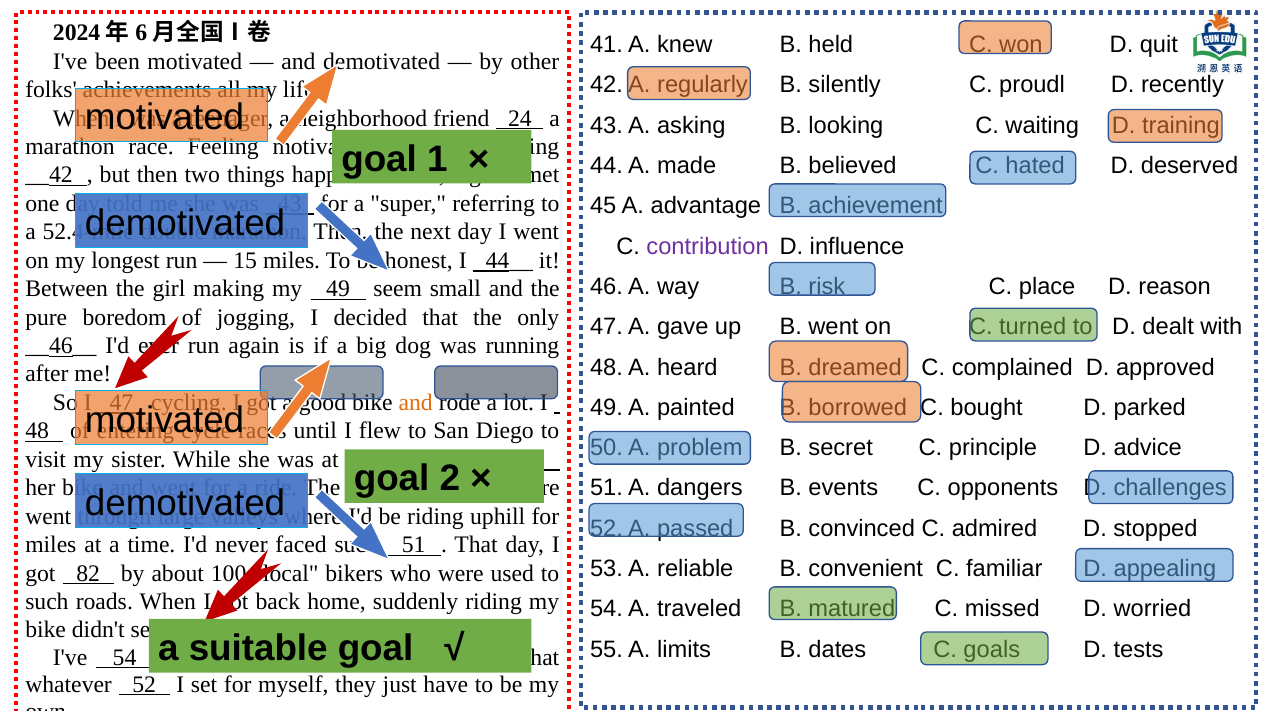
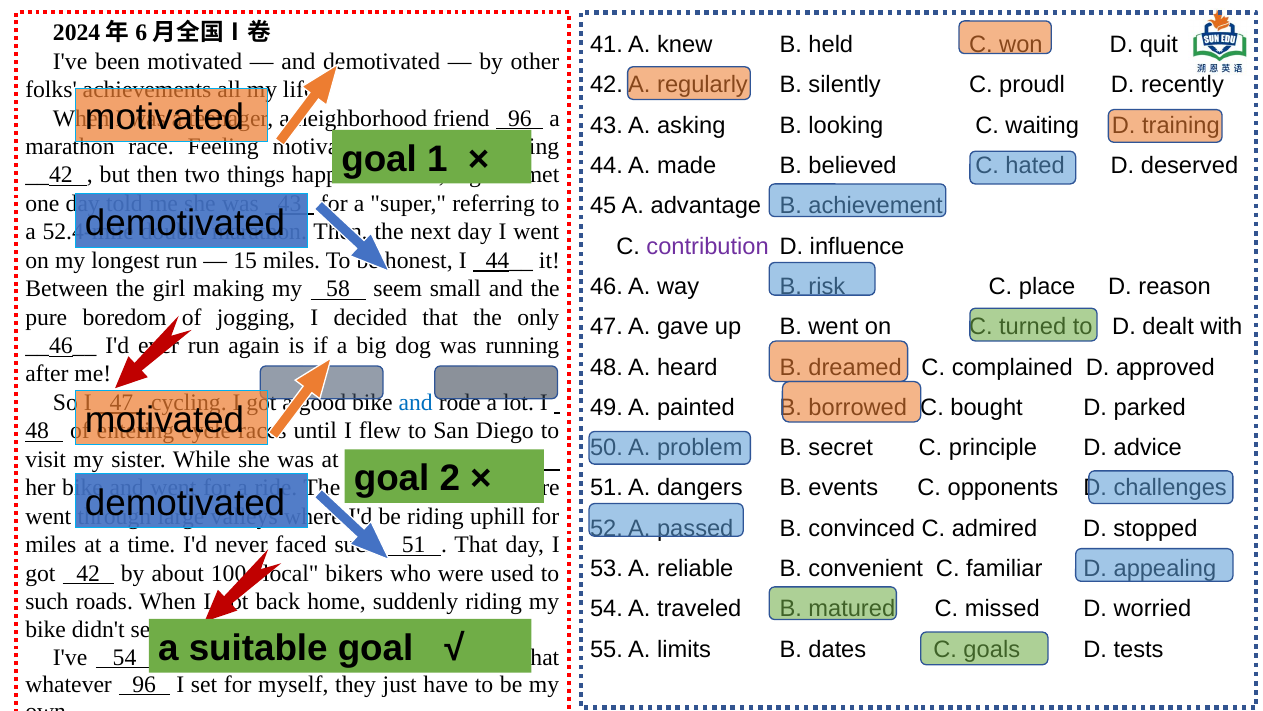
friend 24: 24 -> 96
my 49: 49 -> 58
and at (416, 402) colour: orange -> blue
got 82: 82 -> 42
whatever 52: 52 -> 96
